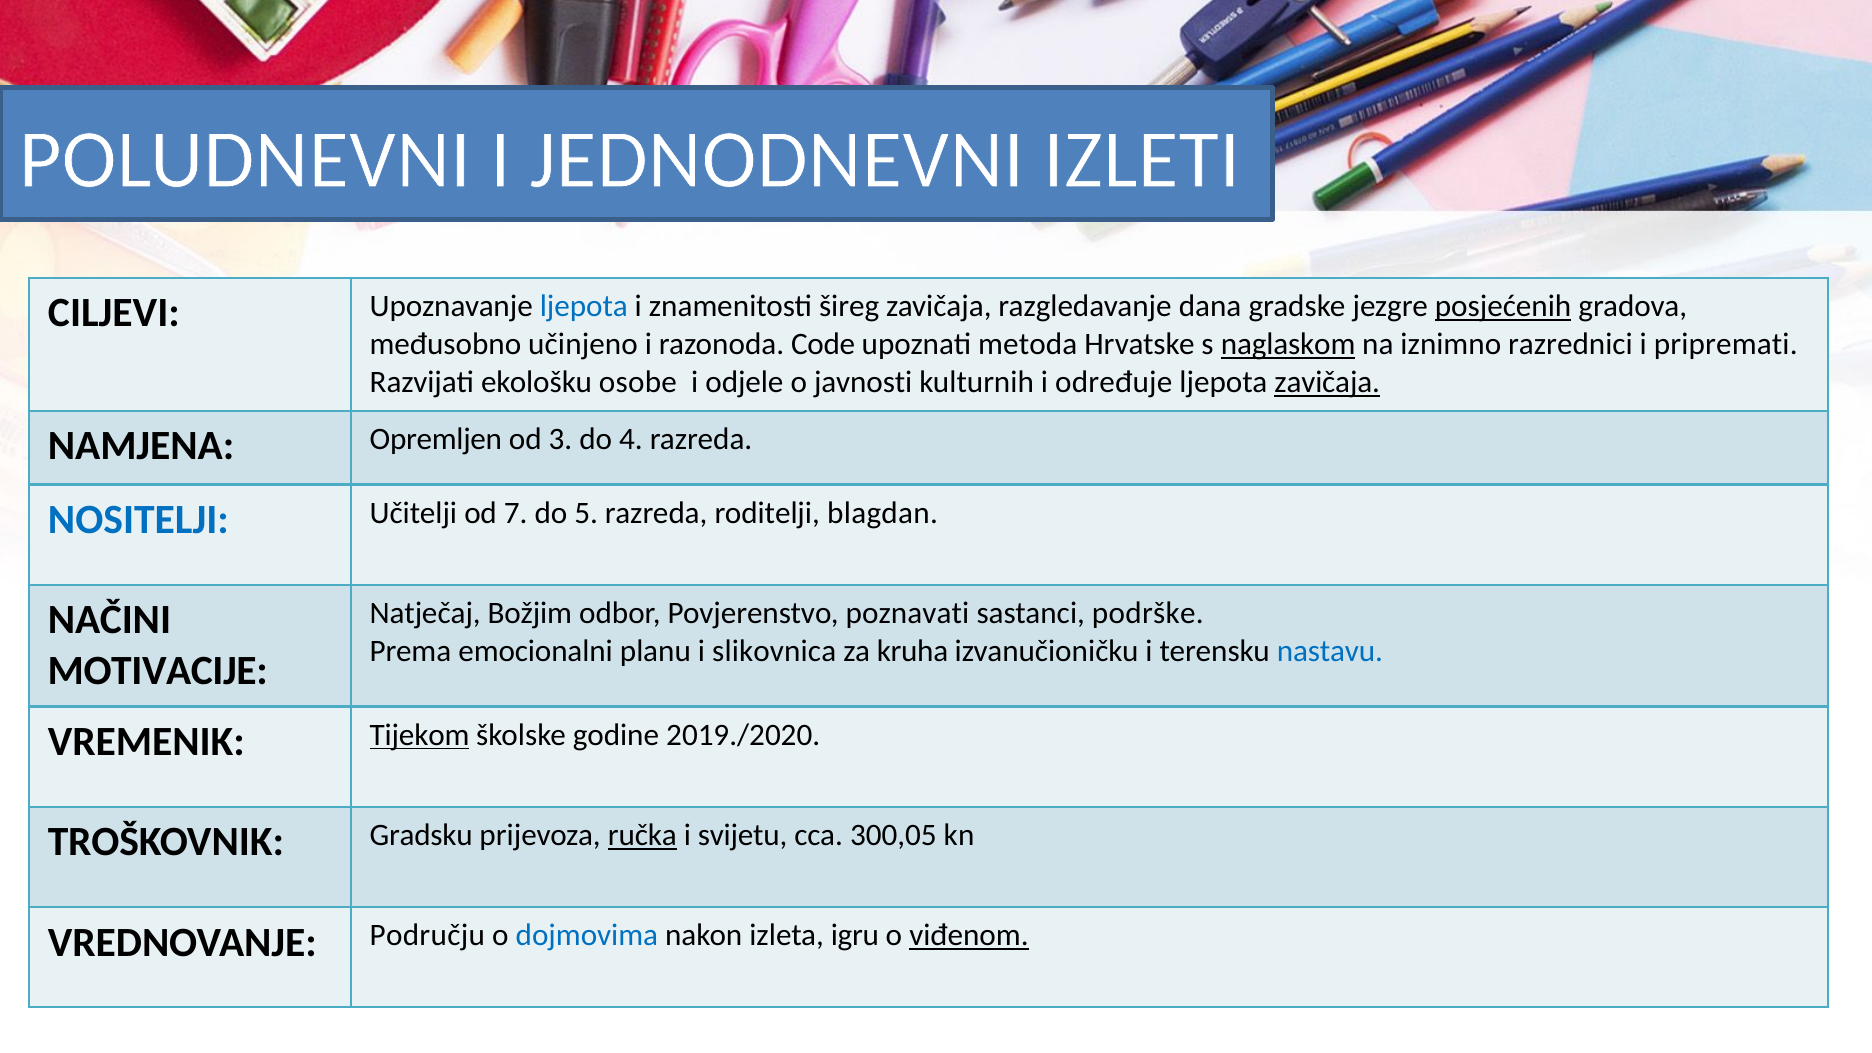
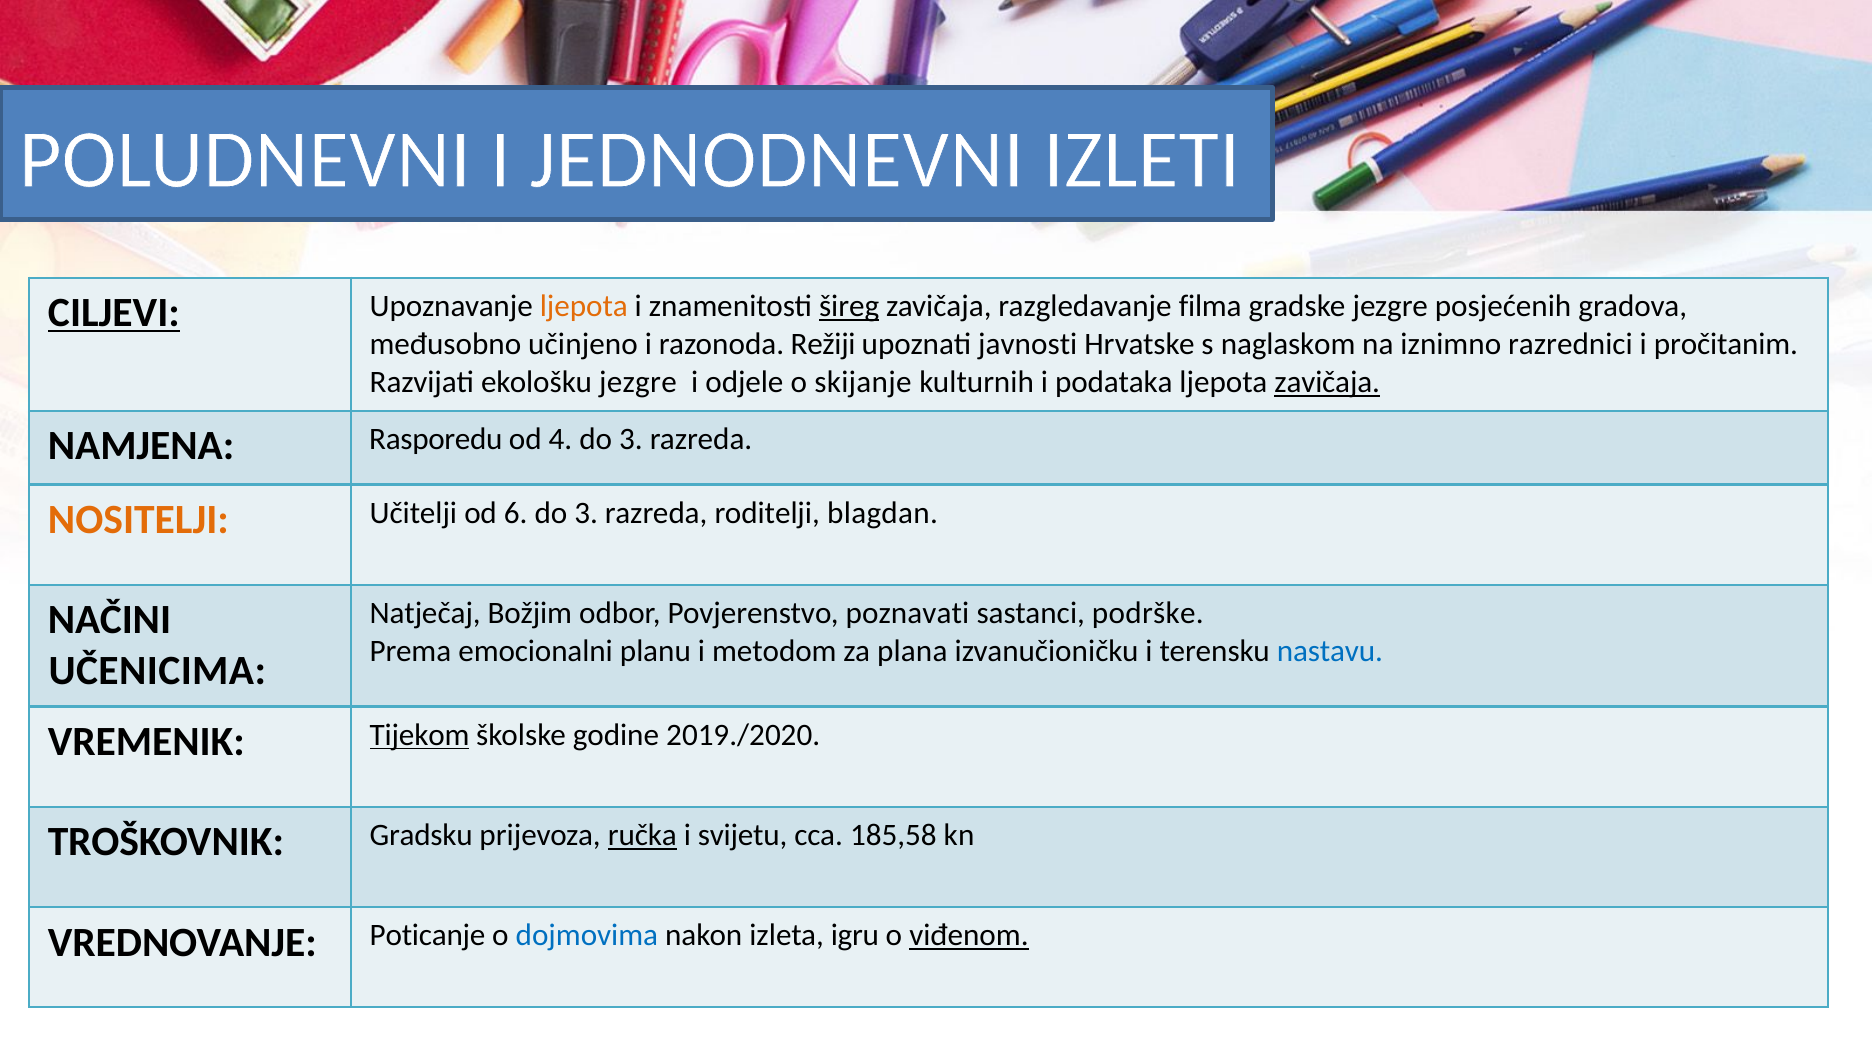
CILJEVI underline: none -> present
ljepota at (584, 307) colour: blue -> orange
šireg underline: none -> present
dana: dana -> filma
posjećenih underline: present -> none
Code: Code -> Režiji
metoda: metoda -> javnosti
naglaskom underline: present -> none
pripremati: pripremati -> pročitanim
ekološku osobe: osobe -> jezgre
javnosti: javnosti -> skijanje
određuje: određuje -> podataka
Opremljen: Opremljen -> Rasporedu
3: 3 -> 4
4 at (631, 439): 4 -> 3
NOSITELJI colour: blue -> orange
7: 7 -> 6
5 at (586, 513): 5 -> 3
slikovnica: slikovnica -> metodom
kruha: kruha -> plana
MOTIVACIJE: MOTIVACIJE -> UČENICIMA
300,05: 300,05 -> 185,58
Području: Području -> Poticanje
